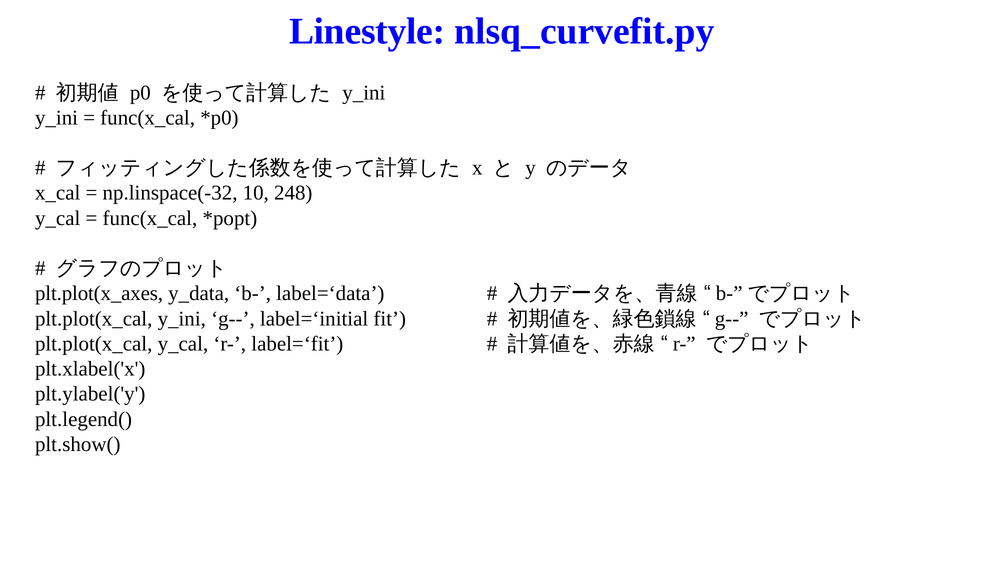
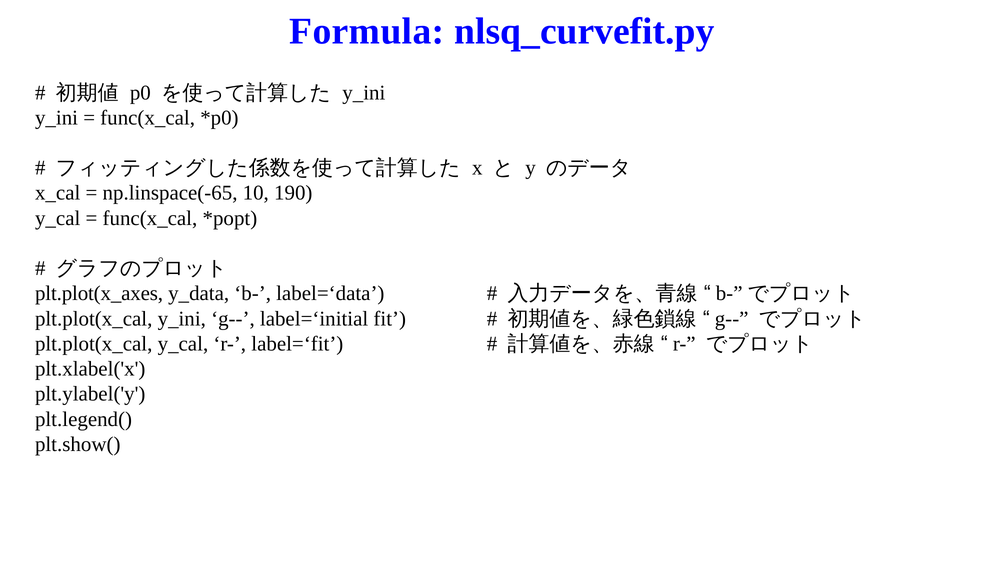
Linestyle: Linestyle -> Formula
np.linspace(-32: np.linspace(-32 -> np.linspace(-65
248: 248 -> 190
